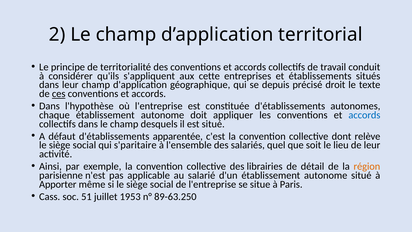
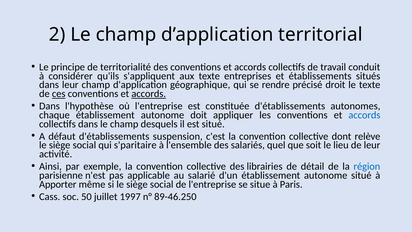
aux cette: cette -> texte
depuis: depuis -> rendre
accords at (149, 94) underline: none -> present
apparentée: apparentée -> suspension
région colour: orange -> blue
51: 51 -> 50
1953: 1953 -> 1997
89-63.250: 89-63.250 -> 89-46.250
